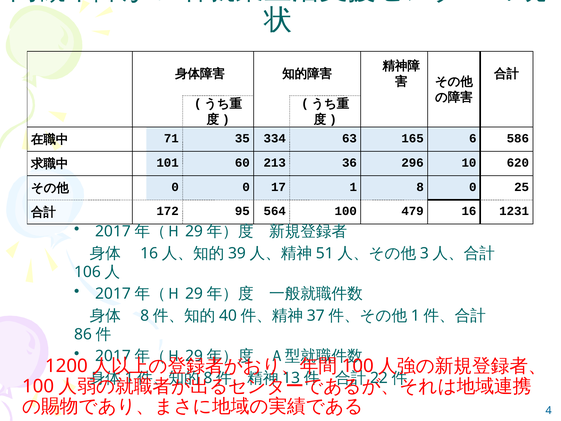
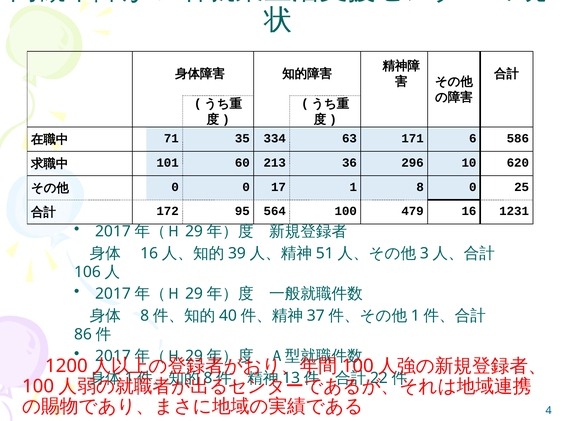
165: 165 -> 171
